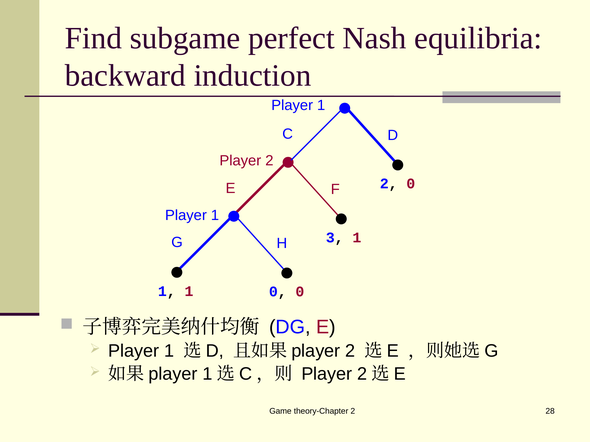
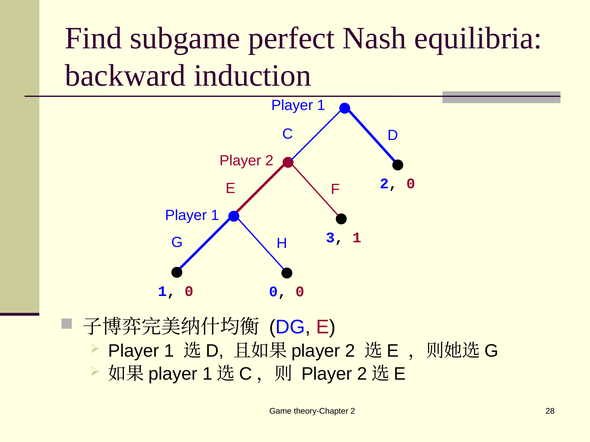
1 at (189, 292): 1 -> 0
